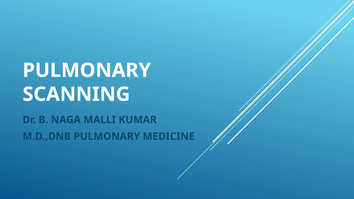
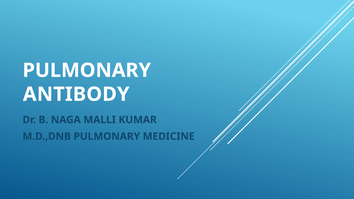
SCANNING: SCANNING -> ANTIBODY
